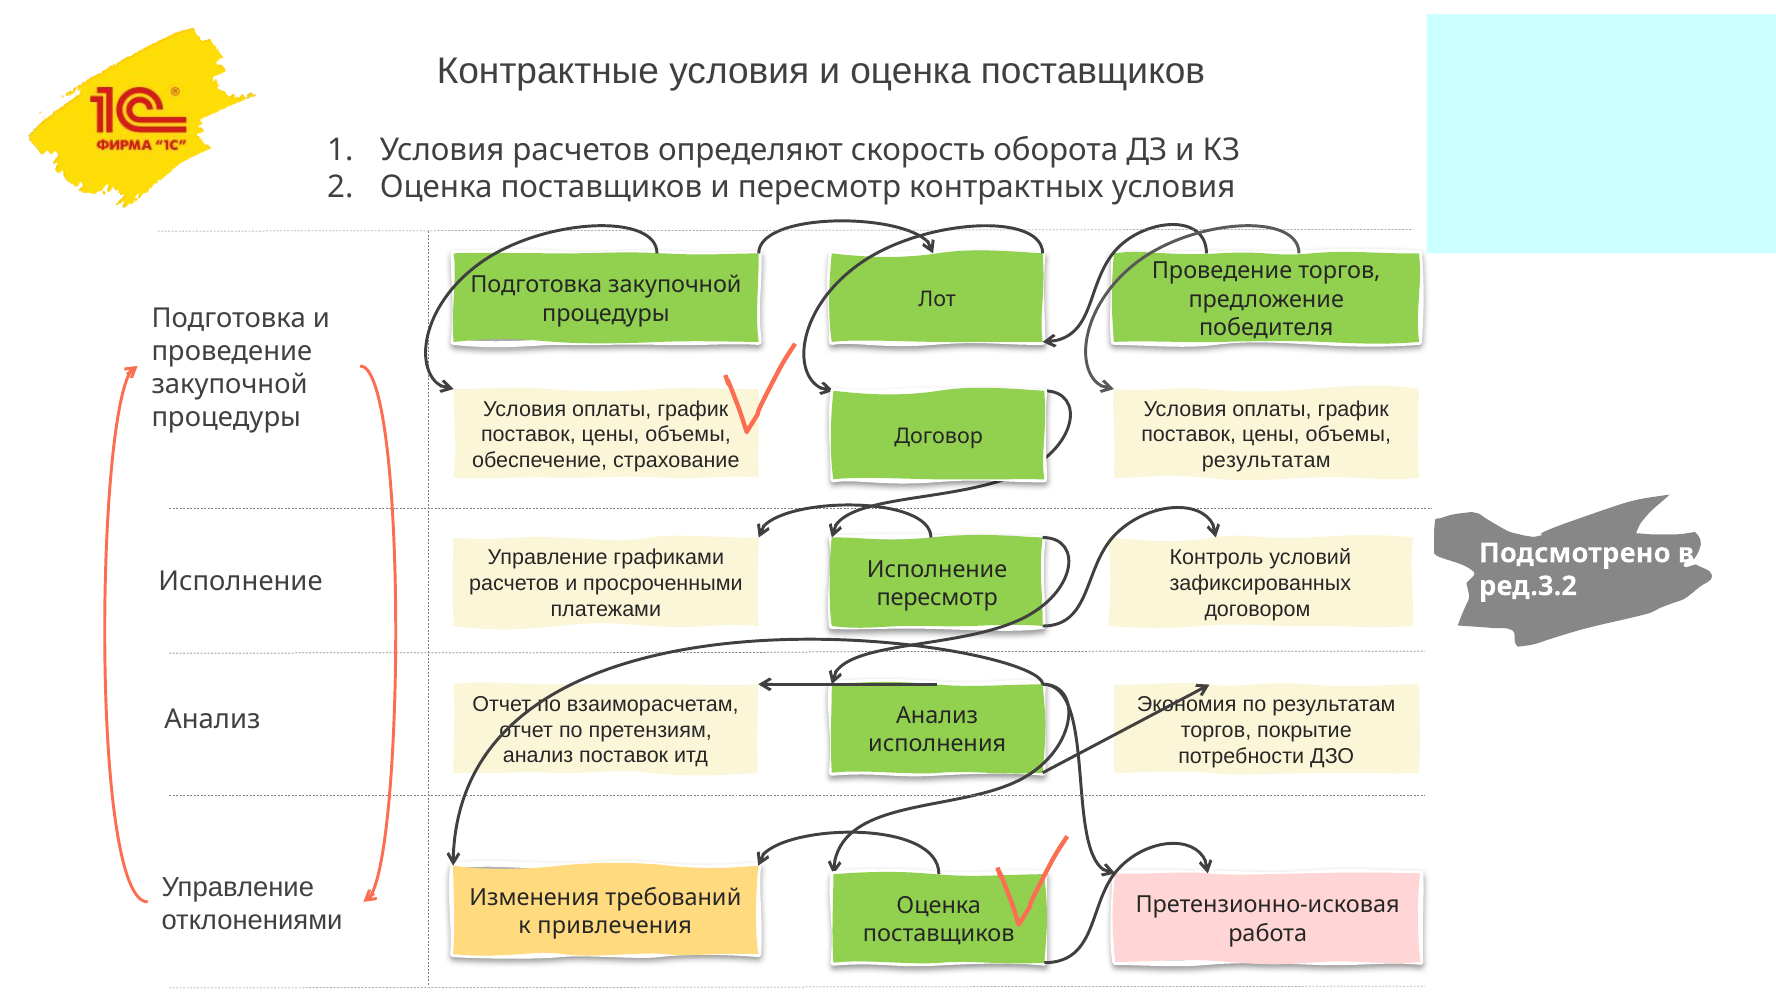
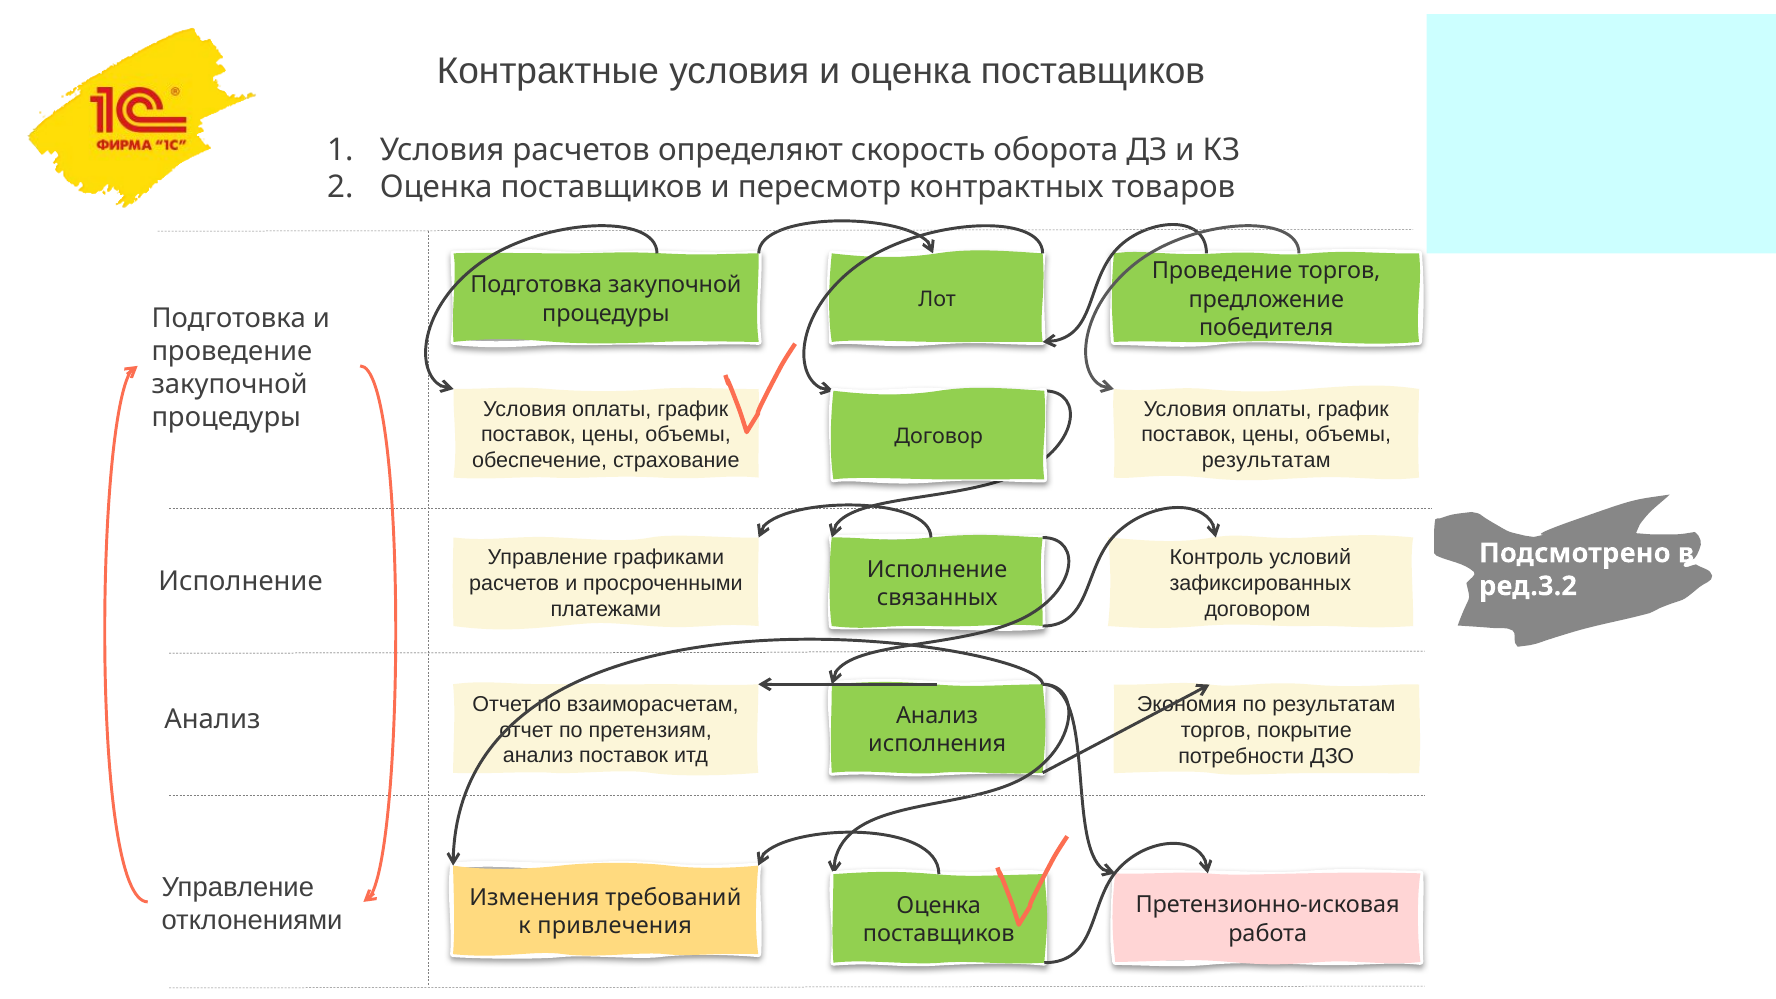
контрактных условия: условия -> товаров
пересмотр at (937, 597): пересмотр -> связанных
